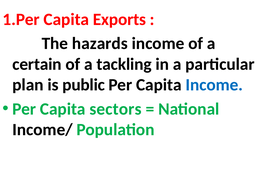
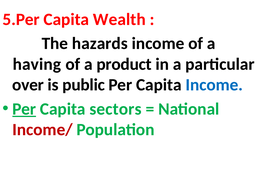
1.Per: 1.Per -> 5.Per
Exports: Exports -> Wealth
certain: certain -> having
tackling: tackling -> product
plan: plan -> over
Per at (24, 109) underline: none -> present
Income/ colour: black -> red
